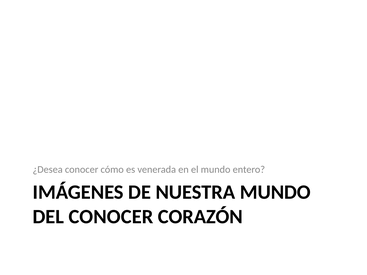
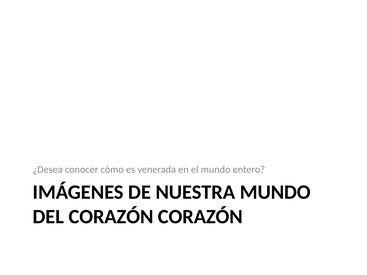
DEL CONOCER: CONOCER -> CORAZÓN
